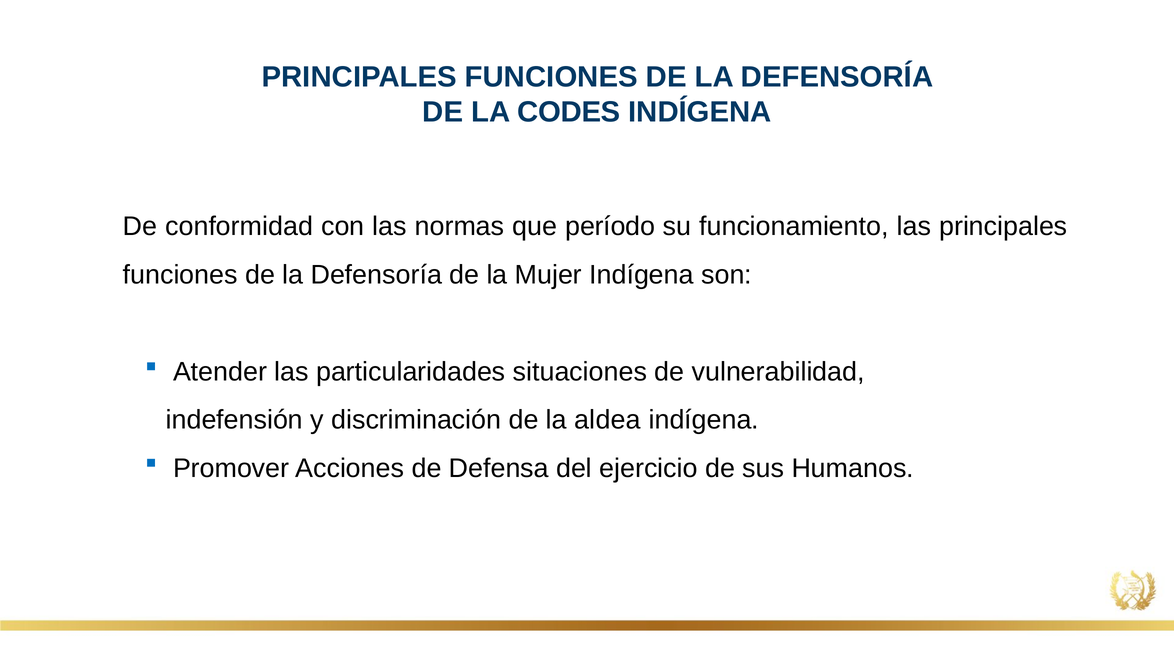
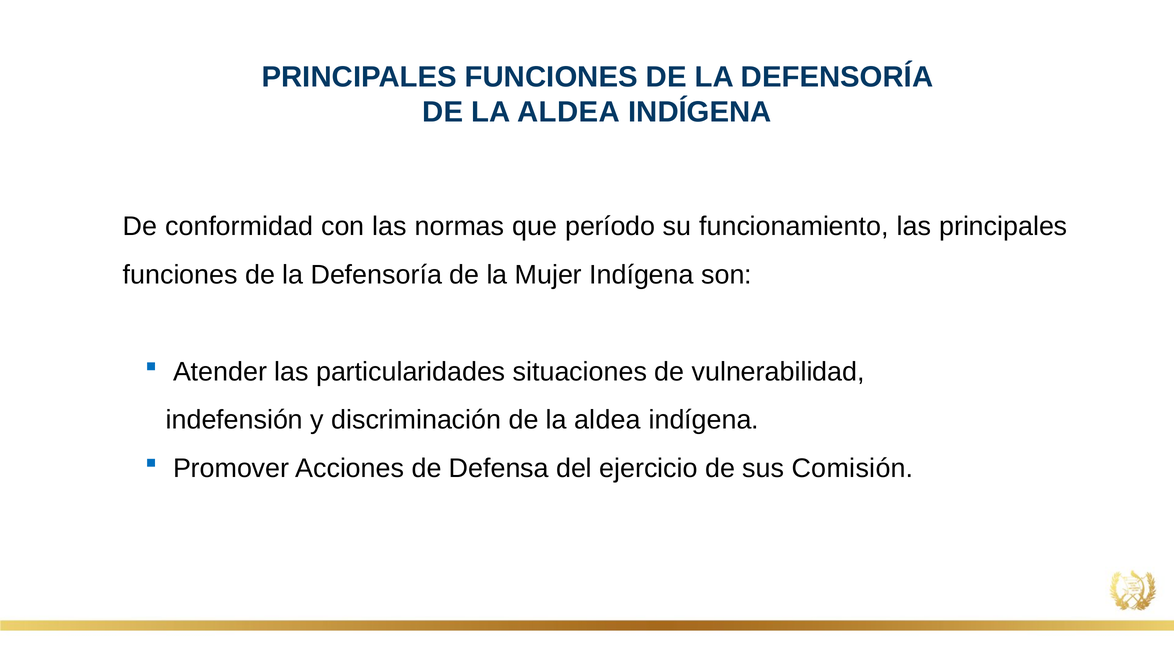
CODES at (569, 112): CODES -> ALDEA
Humanos: Humanos -> Comisión
